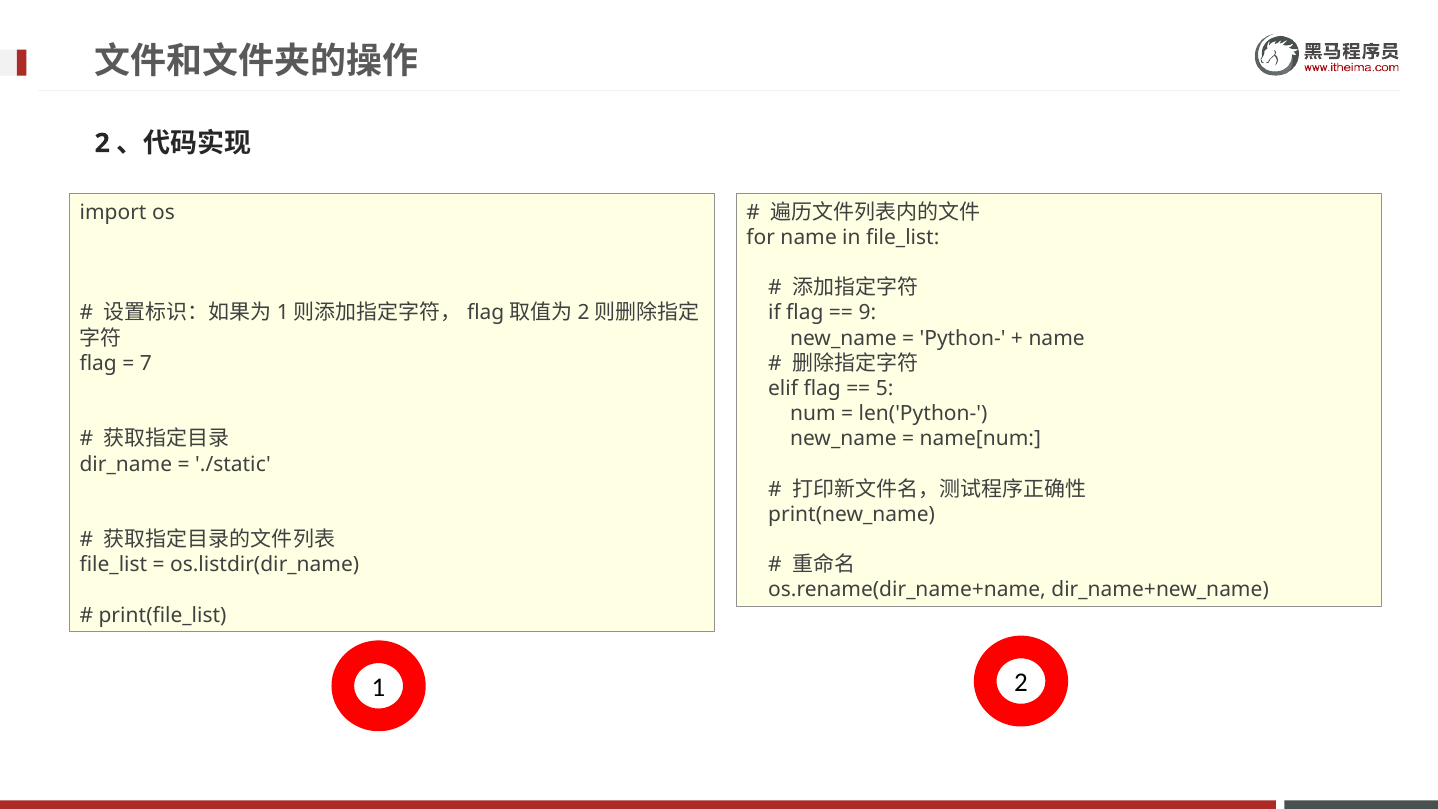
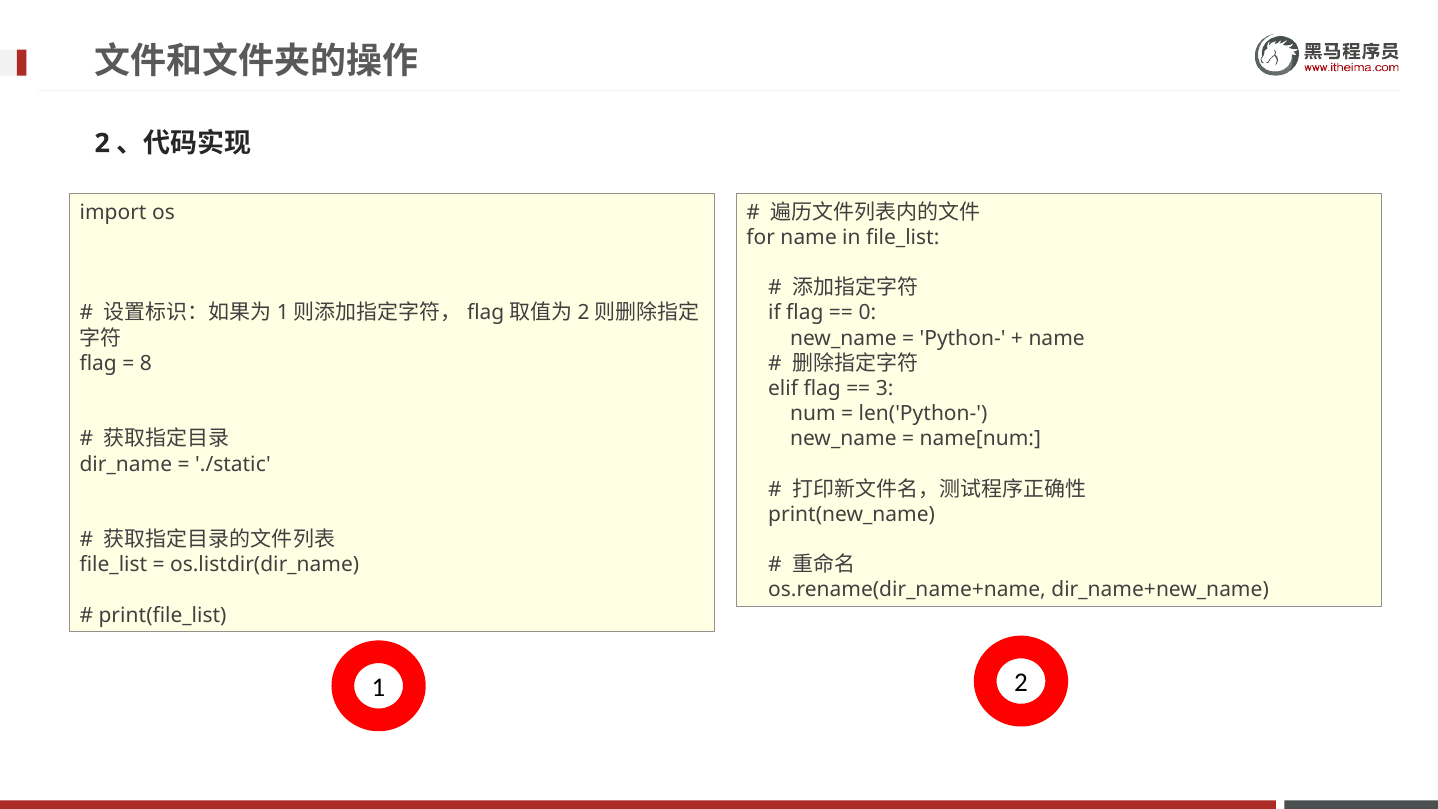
9: 9 -> 0
7: 7 -> 8
5: 5 -> 3
